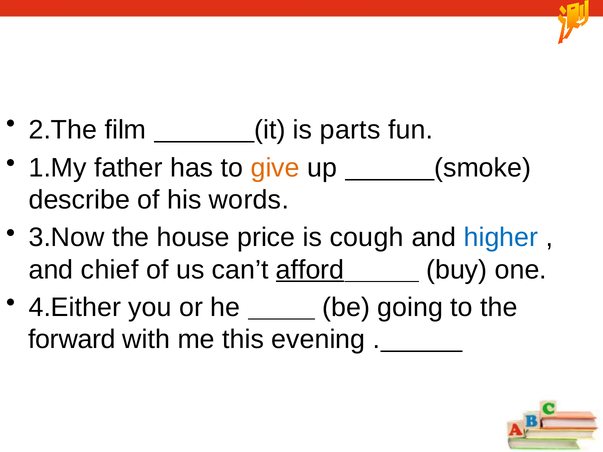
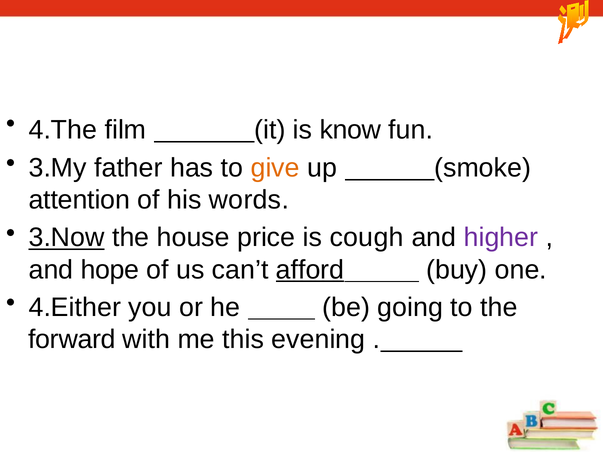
2.The: 2.The -> 4.The
parts: parts -> know
1.My: 1.My -> 3.My
describe: describe -> attention
3.Now underline: none -> present
higher colour: blue -> purple
chief: chief -> hope
